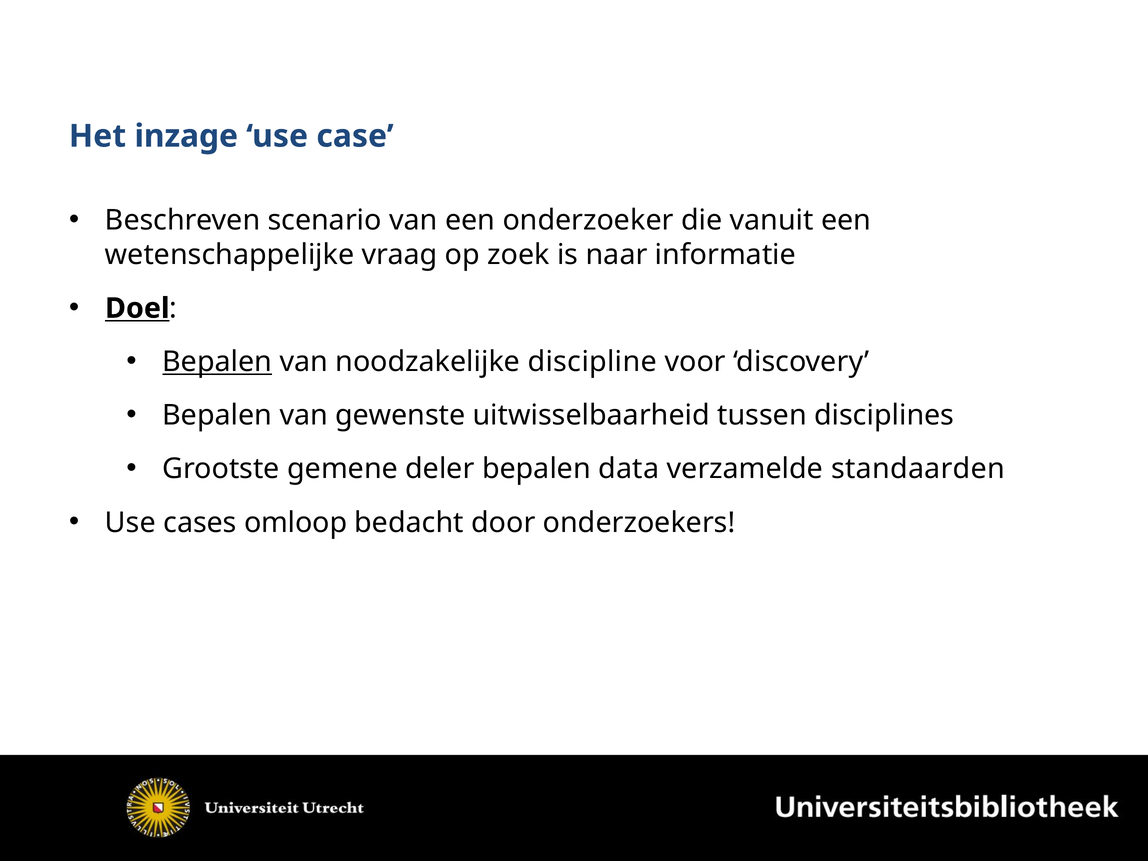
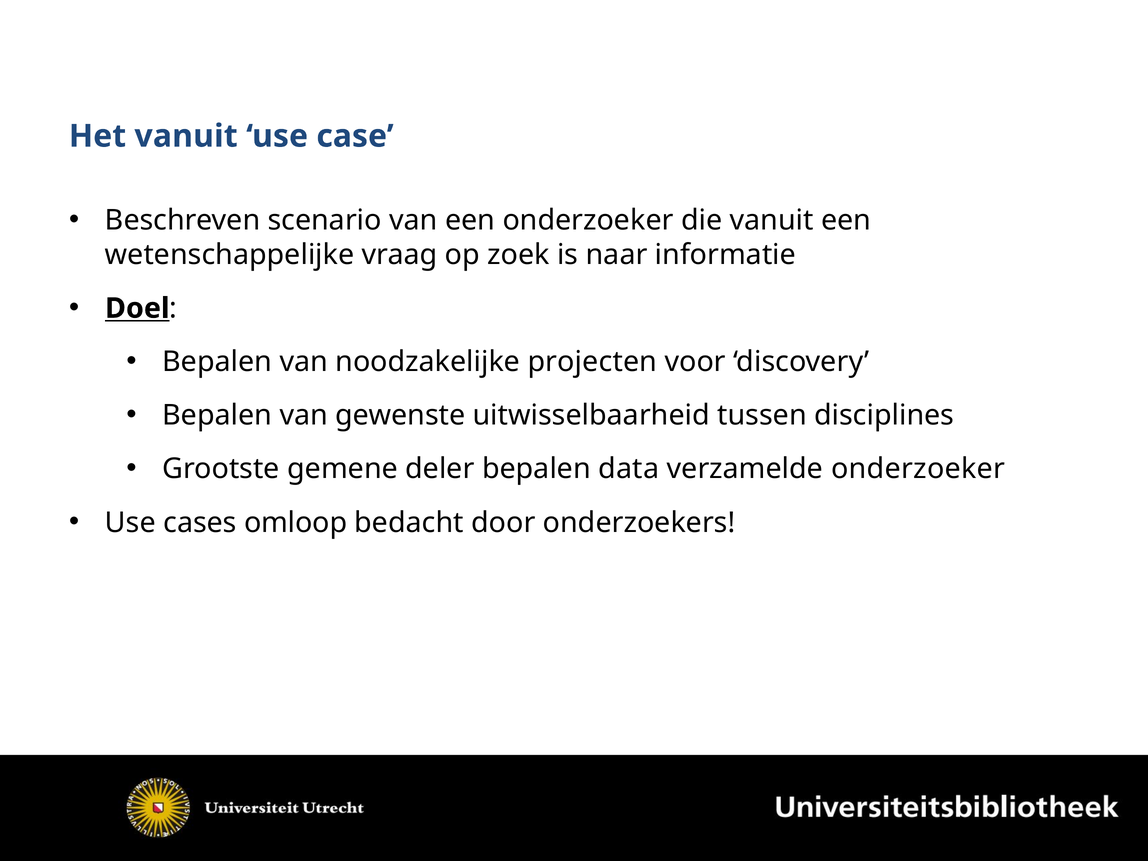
Het inzage: inzage -> vanuit
Bepalen at (217, 362) underline: present -> none
discipline: discipline -> projecten
verzamelde standaarden: standaarden -> onderzoeker
